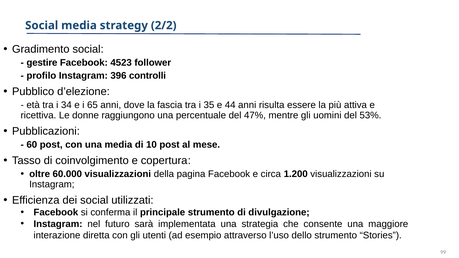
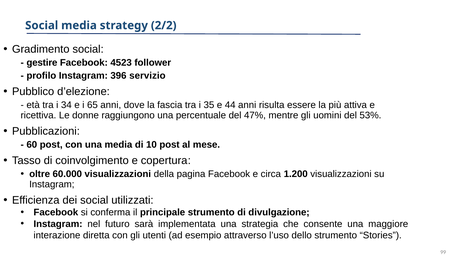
controlli: controlli -> servizio
